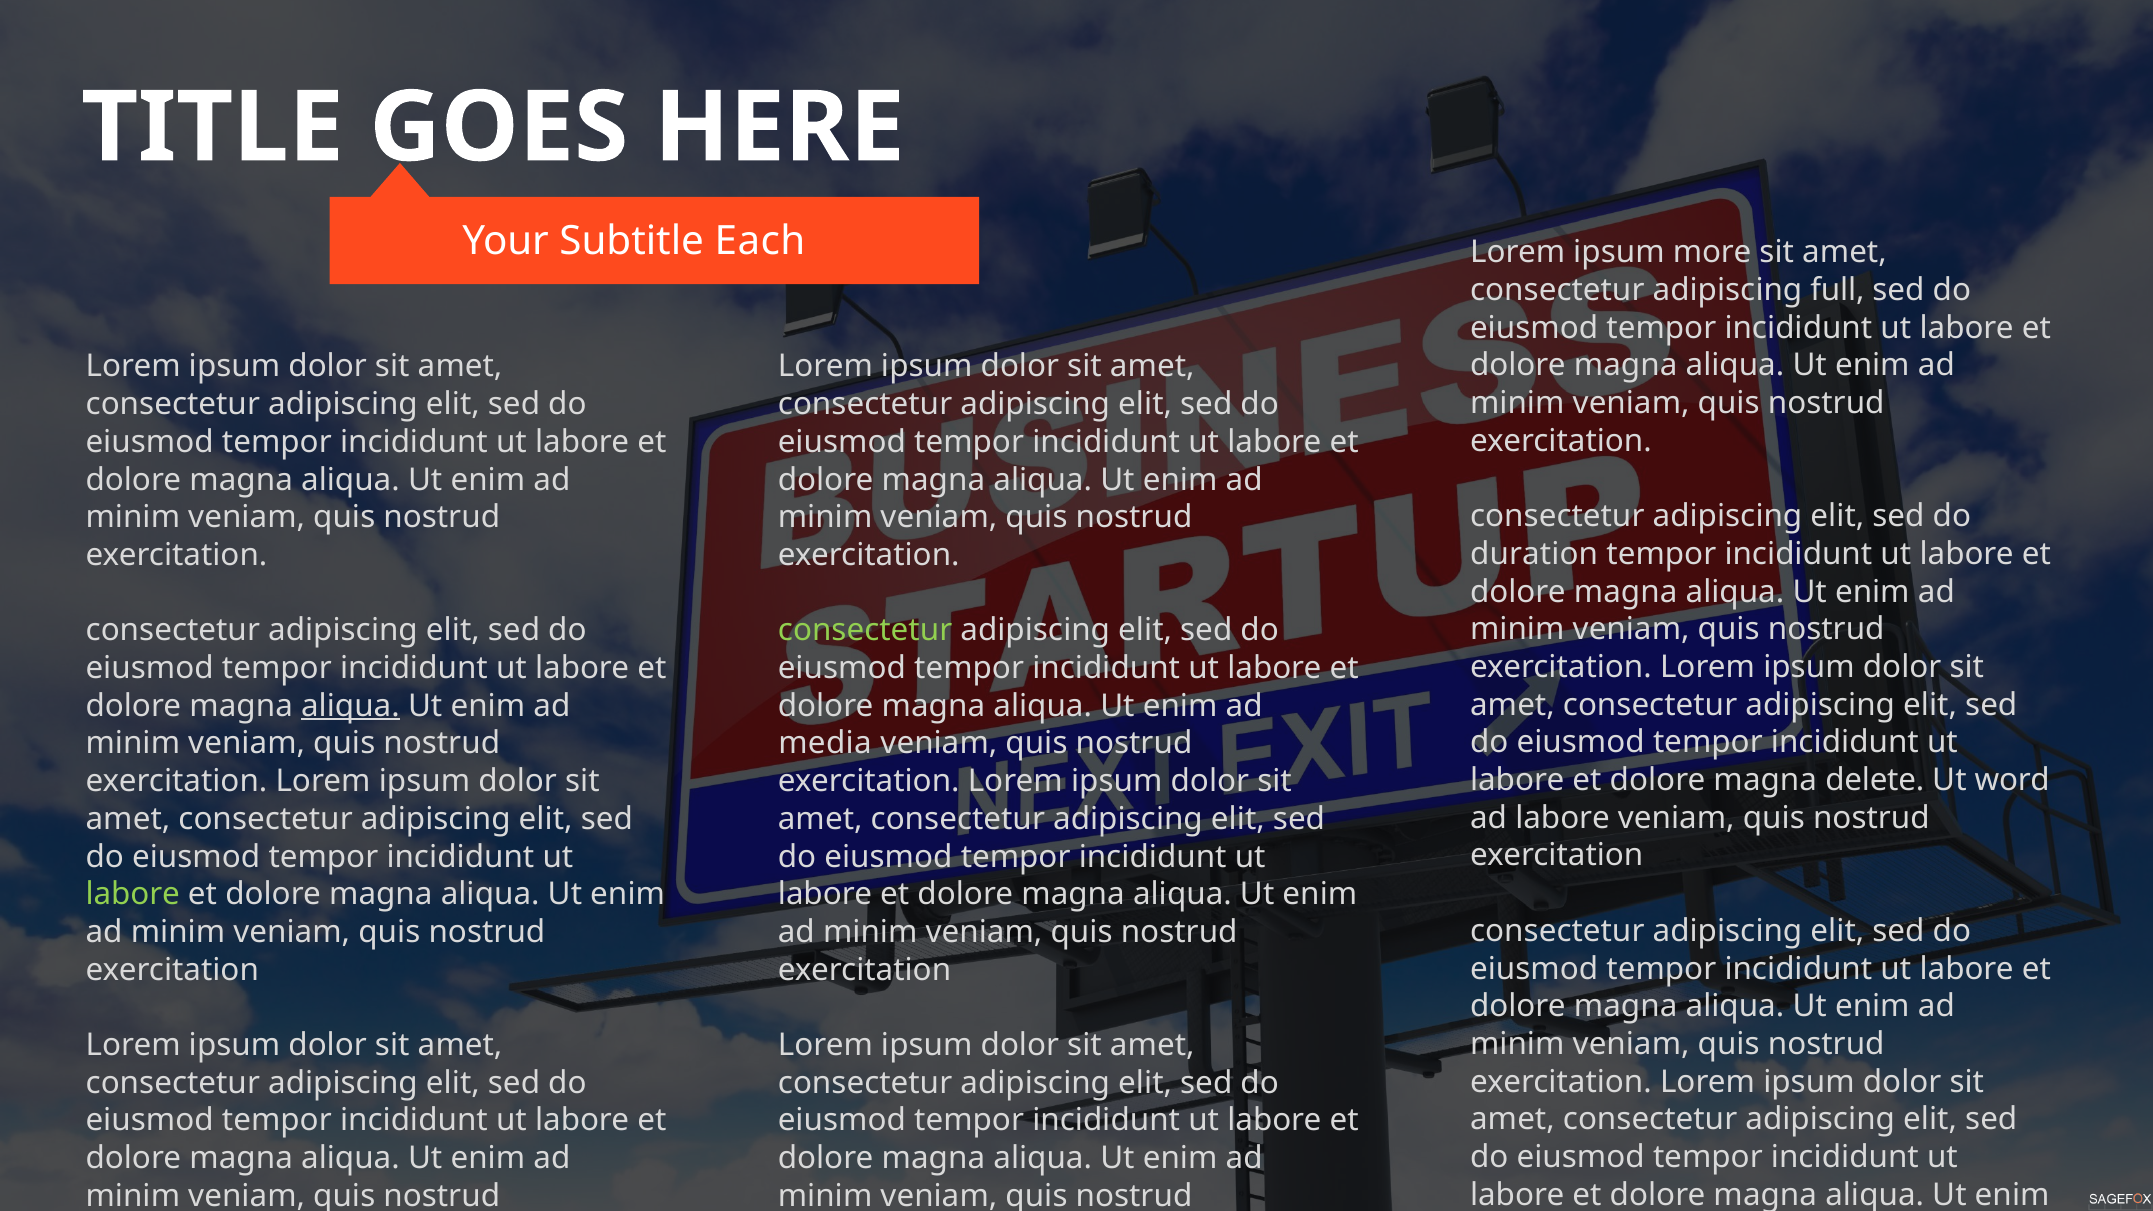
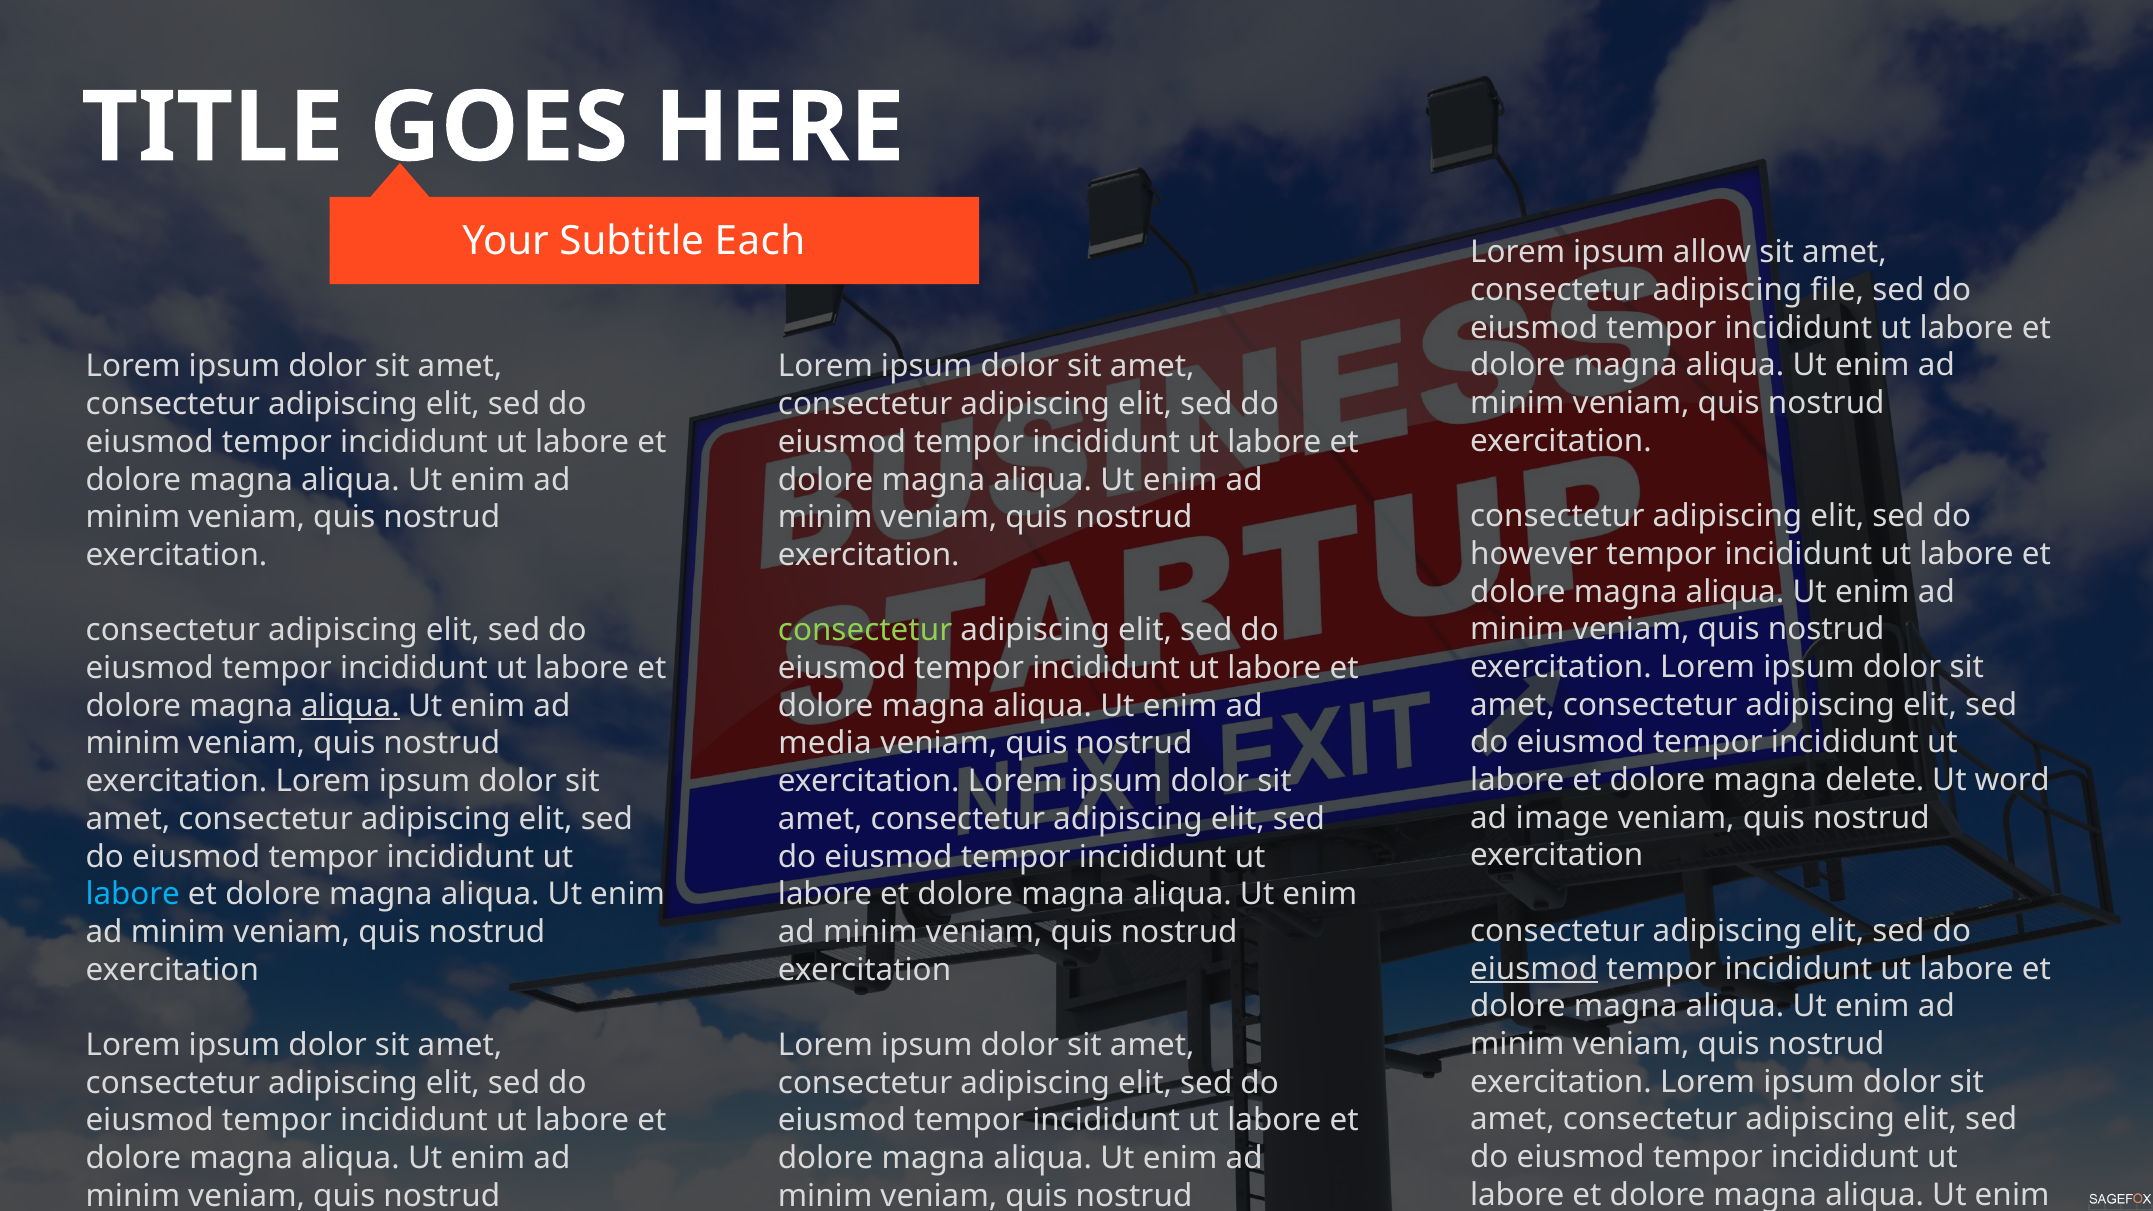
more: more -> allow
full: full -> file
duration: duration -> however
ad labore: labore -> image
labore at (133, 894) colour: light green -> light blue
eiusmod at (1534, 969) underline: none -> present
